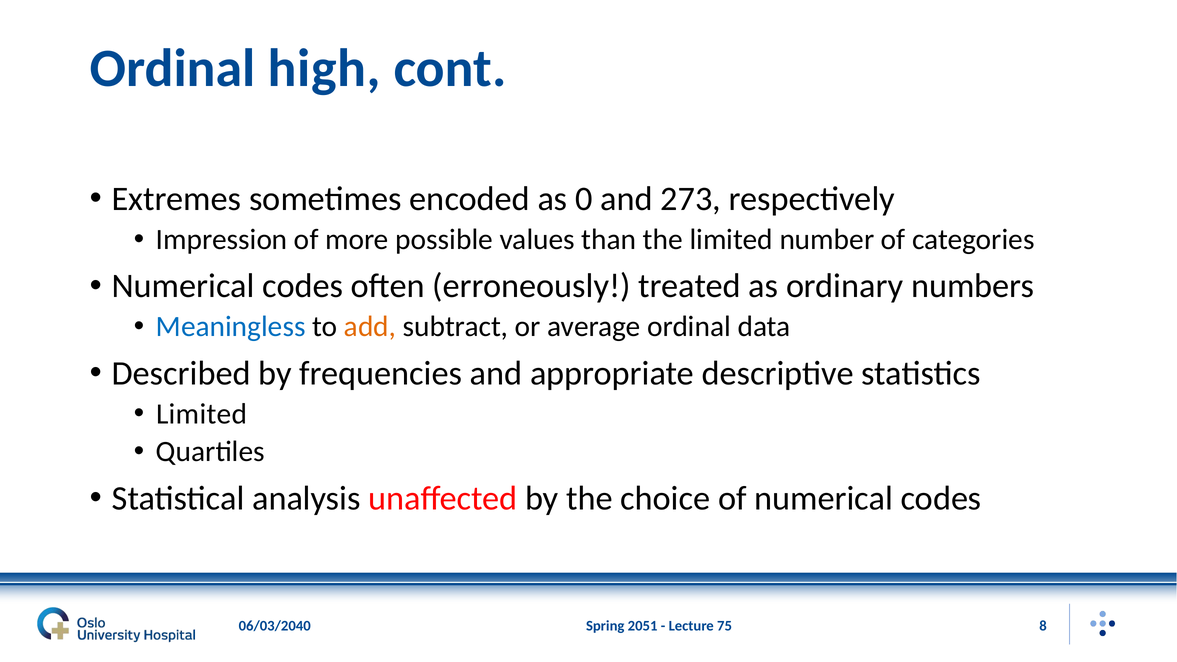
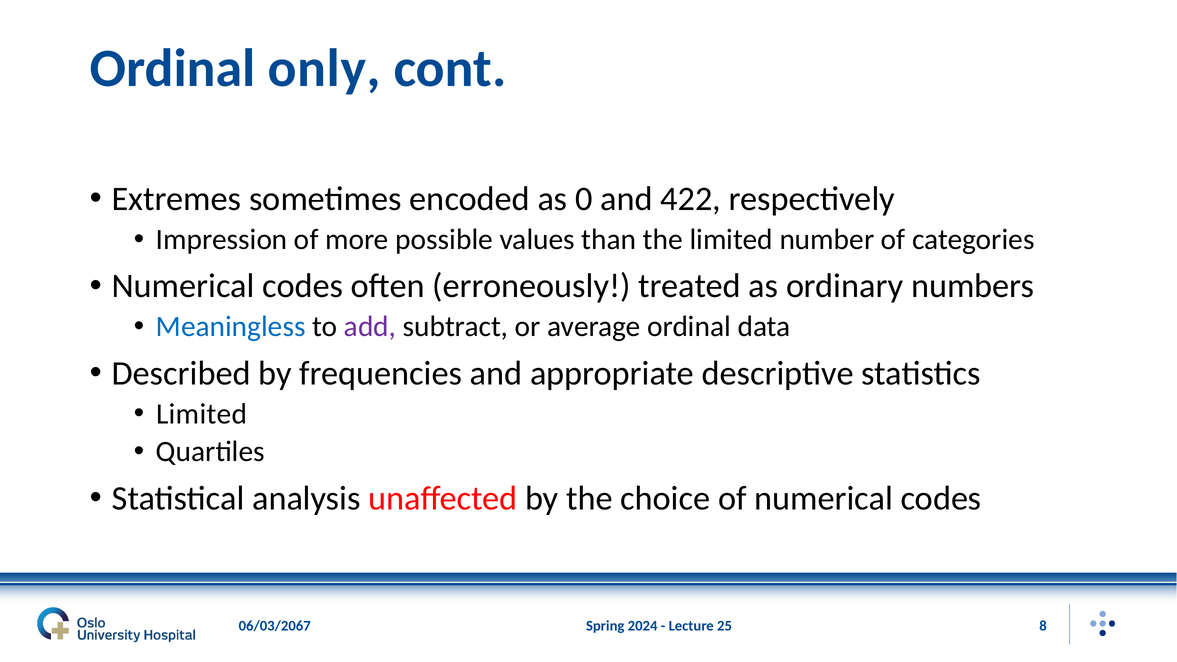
high: high -> only
273: 273 -> 422
add colour: orange -> purple
2051: 2051 -> 2024
75: 75 -> 25
06/03/2040: 06/03/2040 -> 06/03/2067
